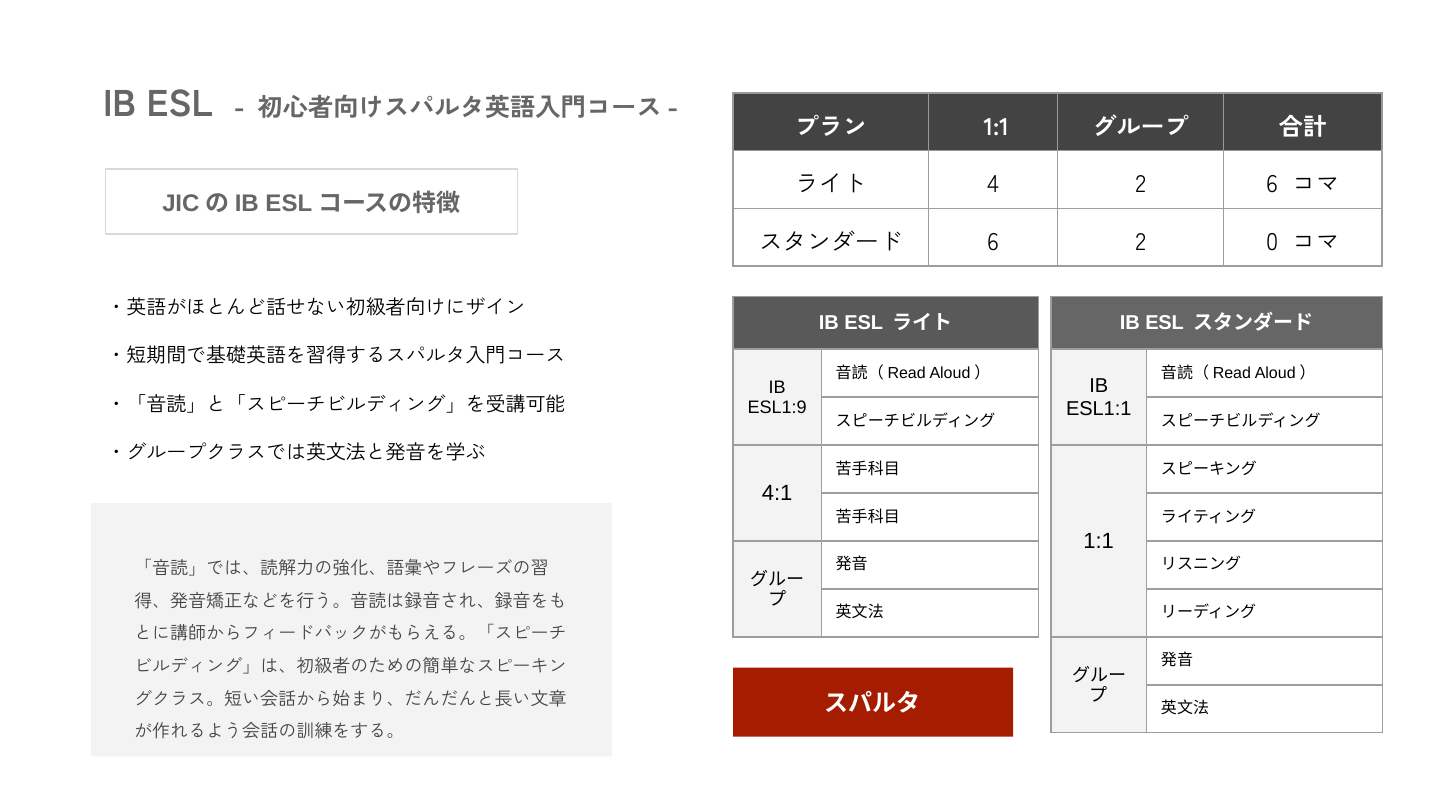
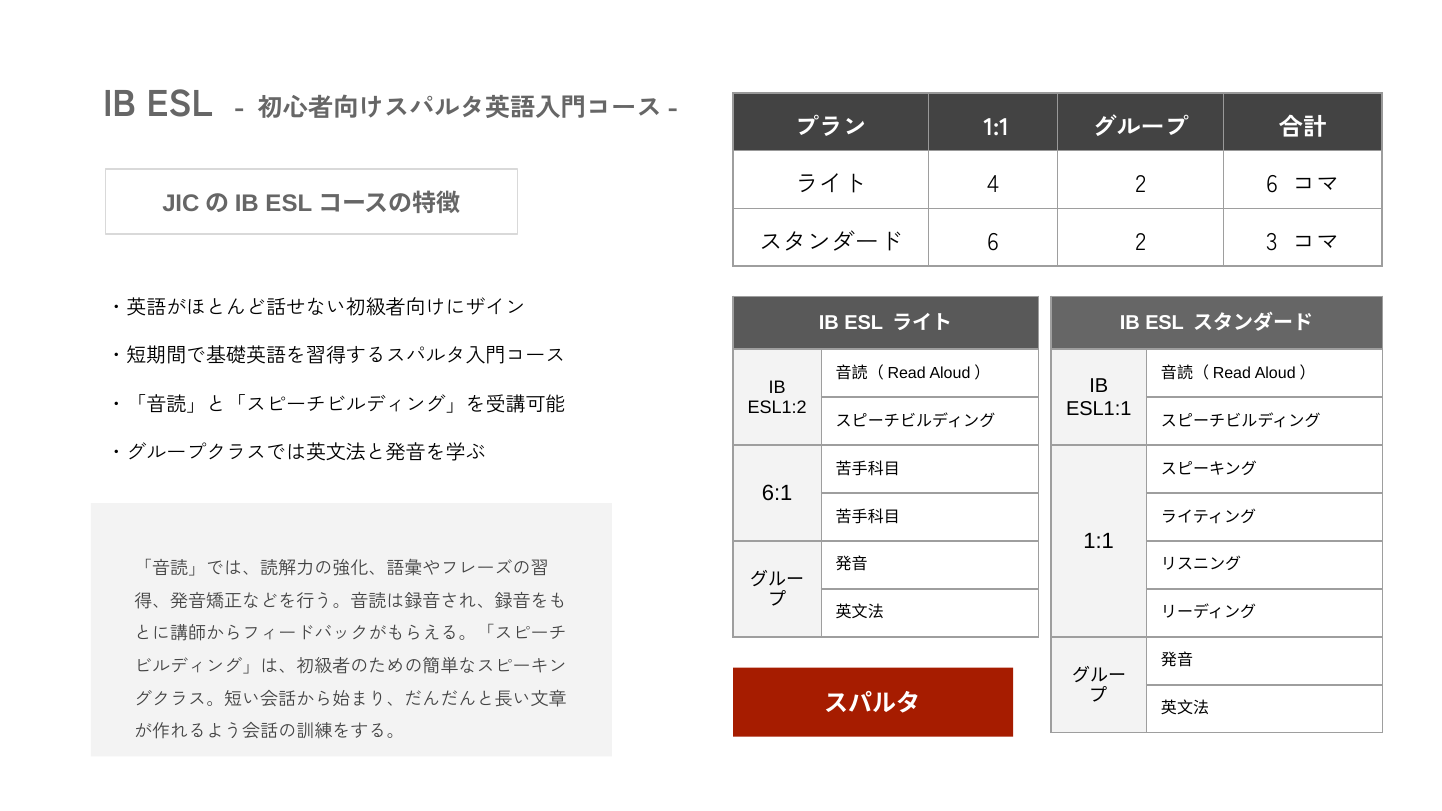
0: 0 -> 3
ESL1:9: ESL1:9 -> ESL1:2
4:1: 4:1 -> 6:1
